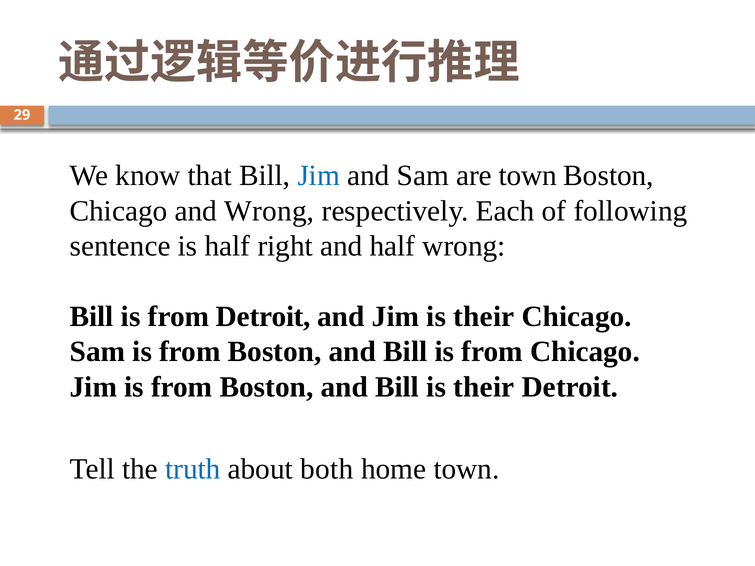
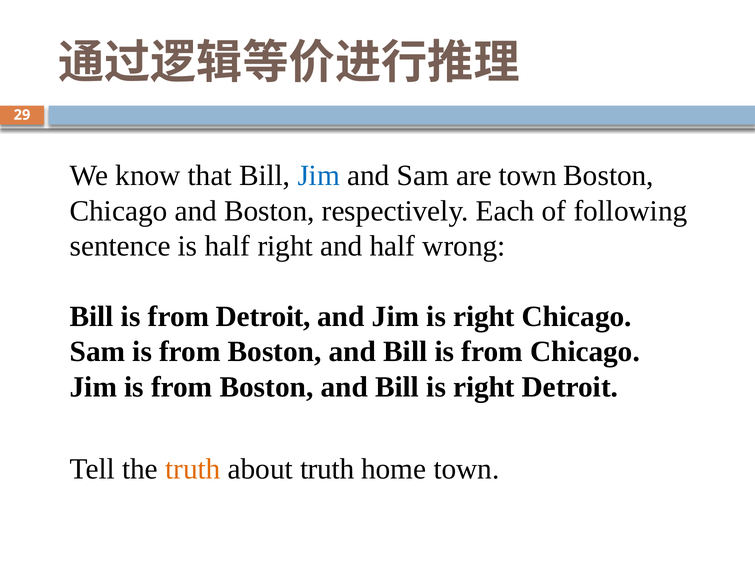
and Wrong: Wrong -> Boston
Jim is their: their -> right
Bill is their: their -> right
truth at (193, 469) colour: blue -> orange
about both: both -> truth
